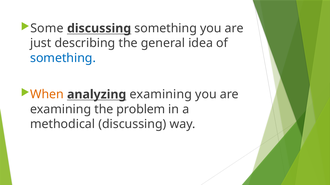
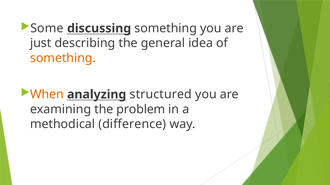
something at (63, 58) colour: blue -> orange
analyzing examining: examining -> structured
methodical discussing: discussing -> difference
